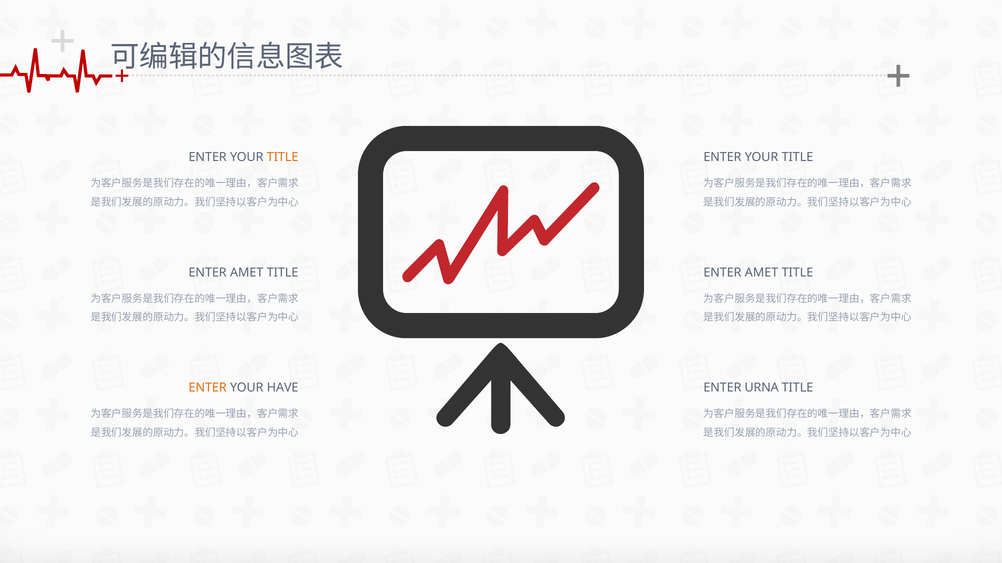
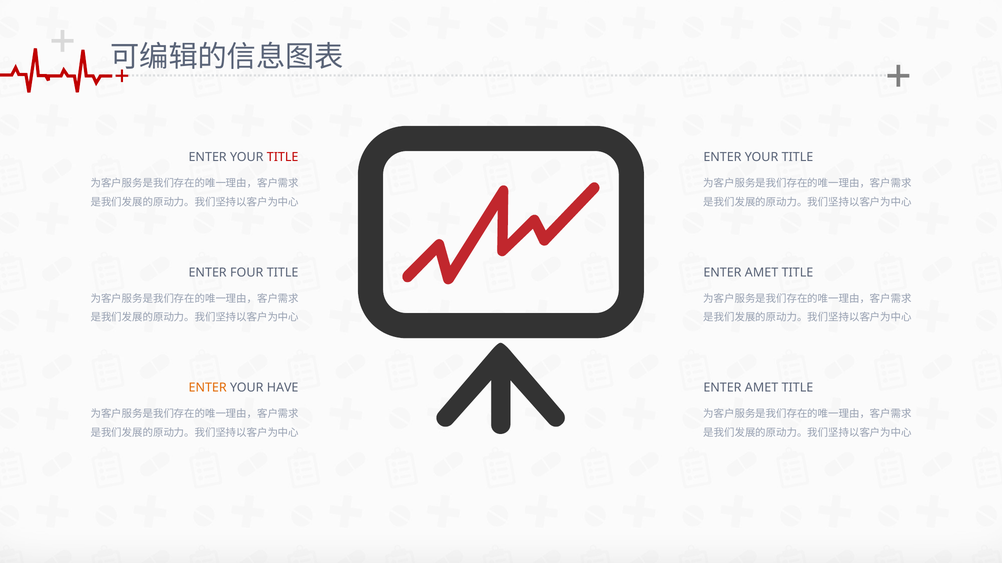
TITLE at (283, 157) colour: orange -> red
AMET at (247, 273): AMET -> FOUR
URNA at (762, 388): URNA -> AMET
